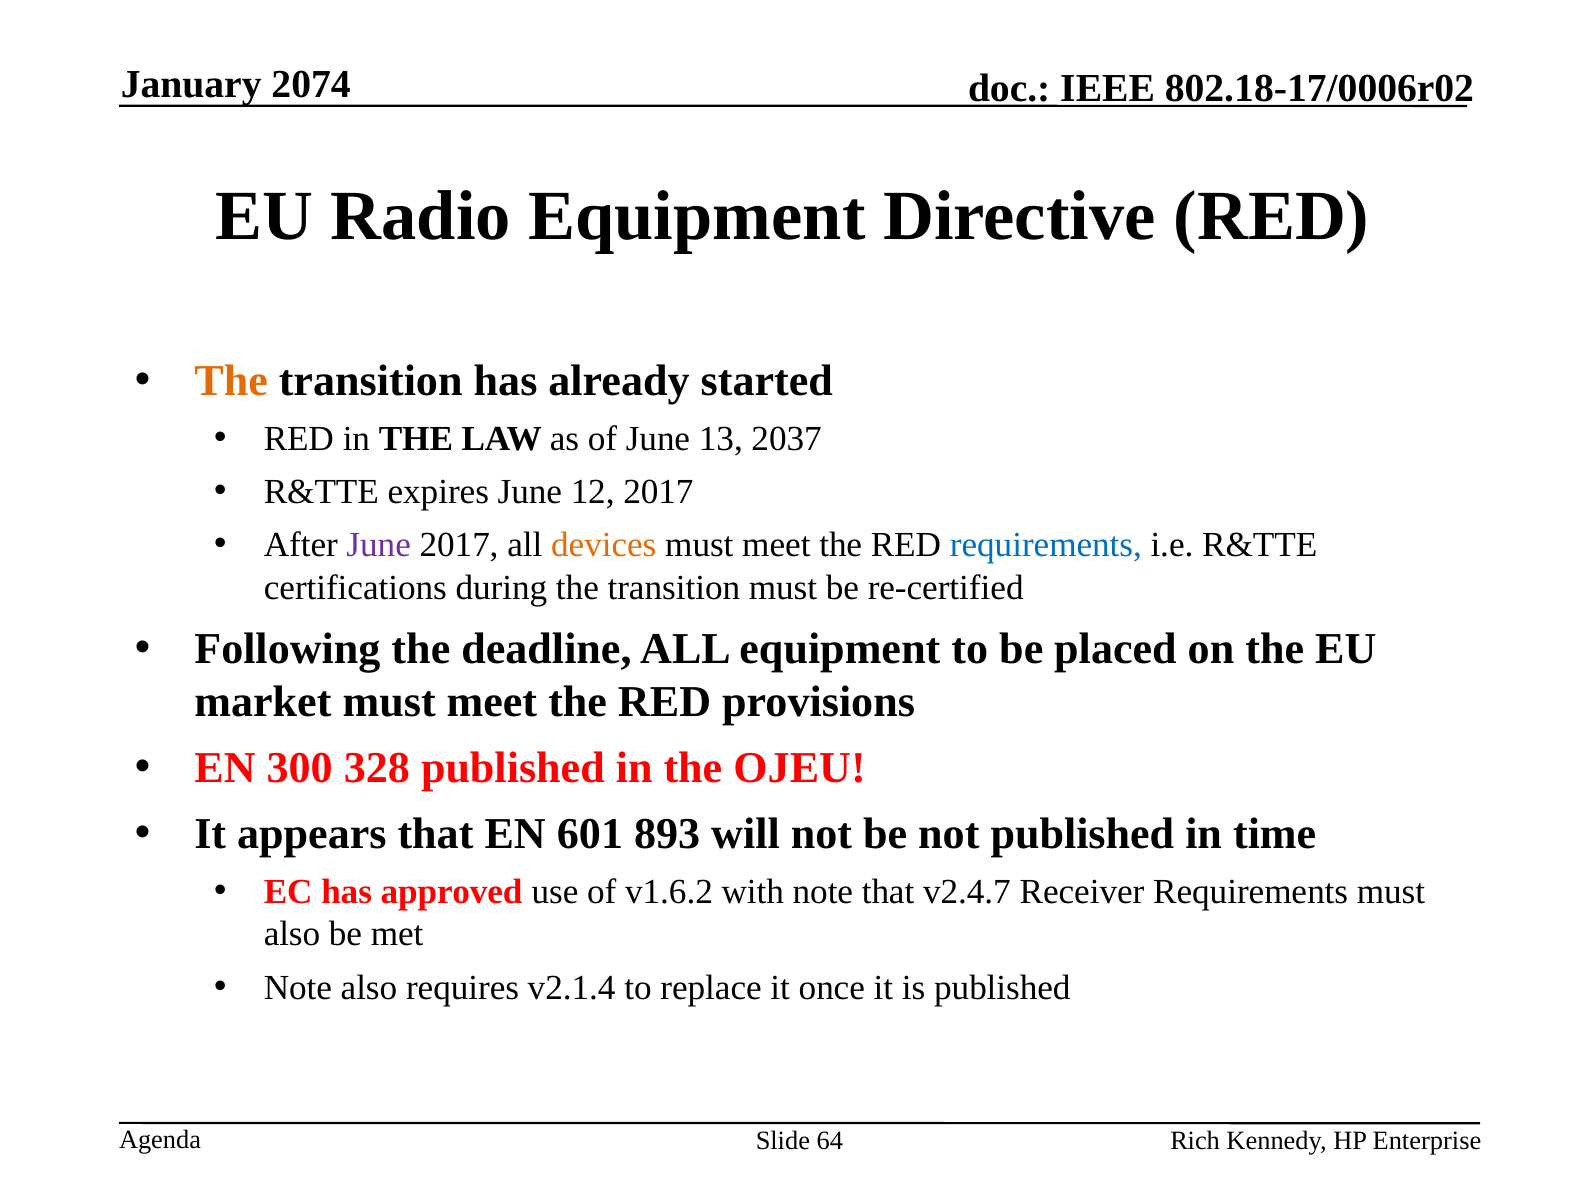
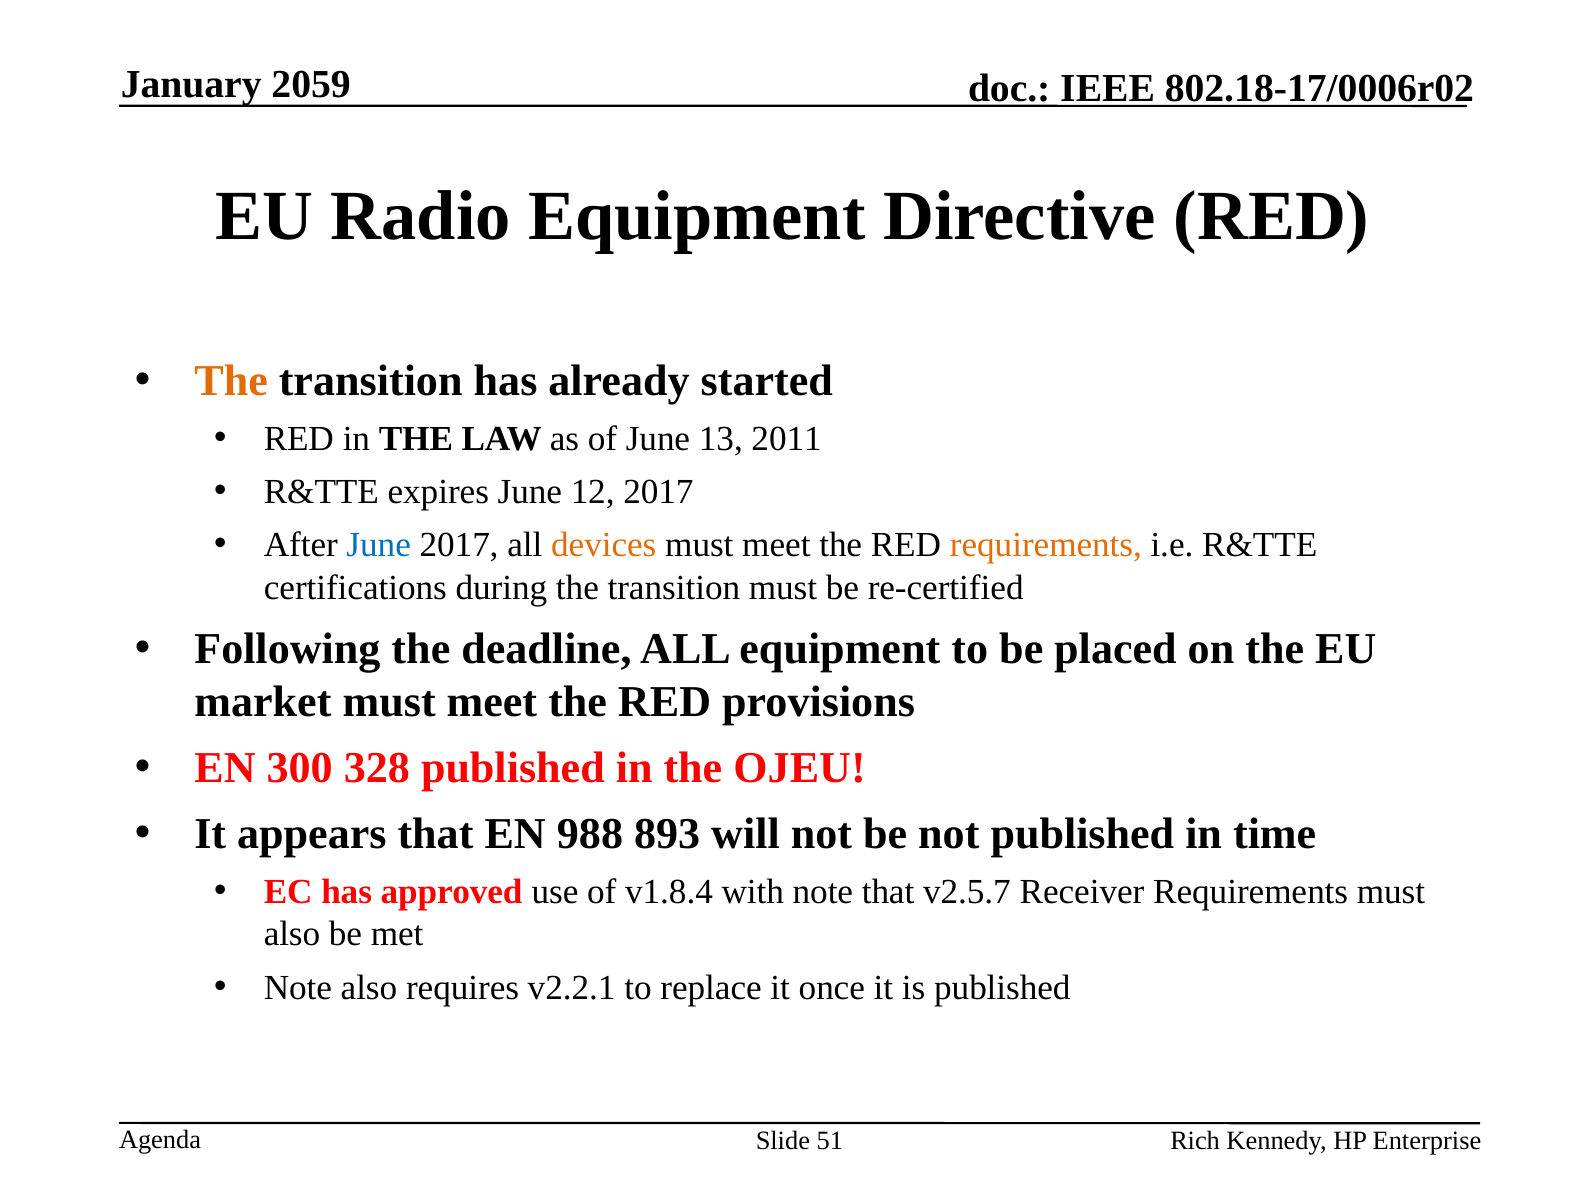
2074: 2074 -> 2059
2037: 2037 -> 2011
June at (379, 546) colour: purple -> blue
requirements at (1046, 546) colour: blue -> orange
601: 601 -> 988
v1.6.2: v1.6.2 -> v1.8.4
v2.4.7: v2.4.7 -> v2.5.7
v2.1.4: v2.1.4 -> v2.2.1
64: 64 -> 51
